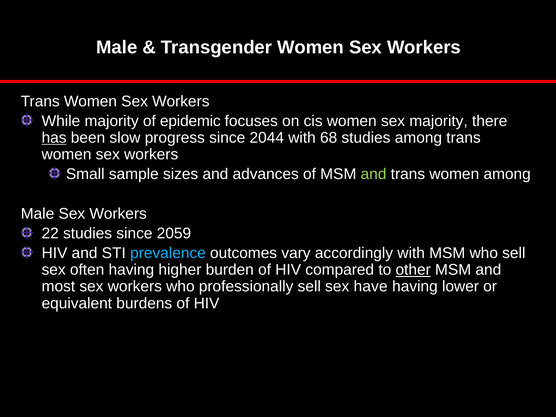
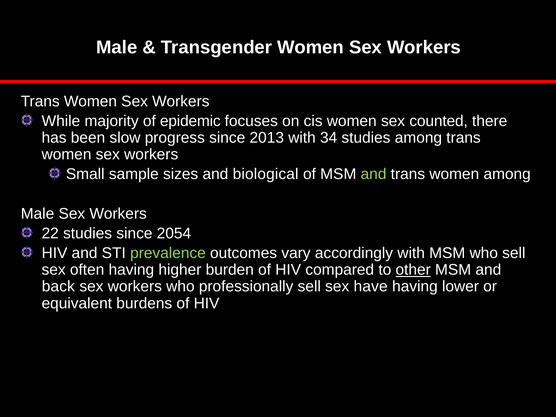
sex majority: majority -> counted
has underline: present -> none
2044: 2044 -> 2013
68: 68 -> 34
advances: advances -> biological
2059: 2059 -> 2054
prevalence colour: light blue -> light green
most: most -> back
